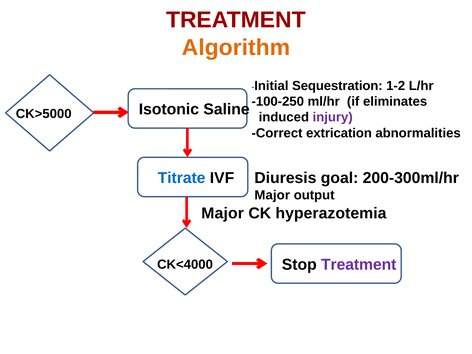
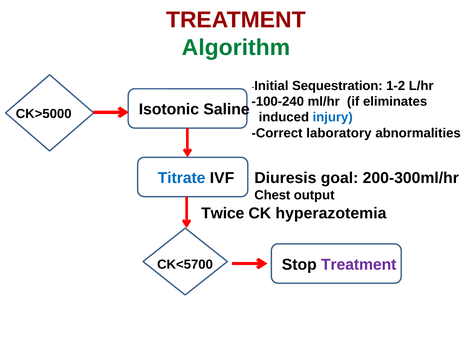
Algorithm colour: orange -> green
-100-250: -100-250 -> -100-240
injury colour: purple -> blue
extrication: extrication -> laboratory
Major at (272, 195): Major -> Chest
Major at (223, 213): Major -> Twice
CK<4000: CK<4000 -> CK<5700
